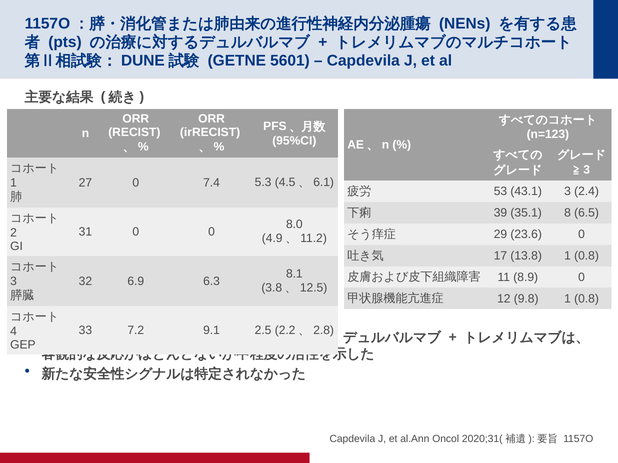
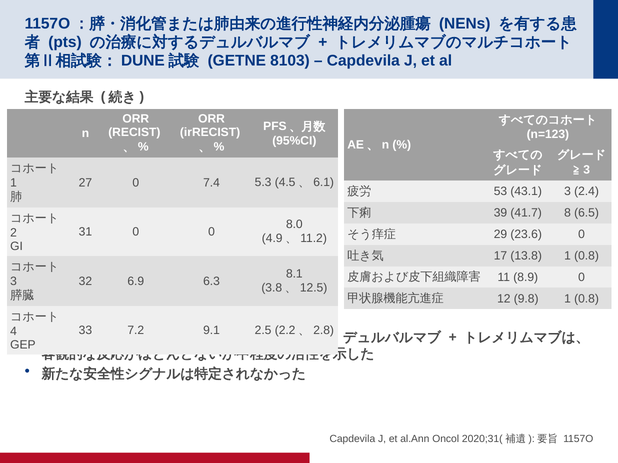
5601: 5601 -> 8103
35.1: 35.1 -> 41.7
